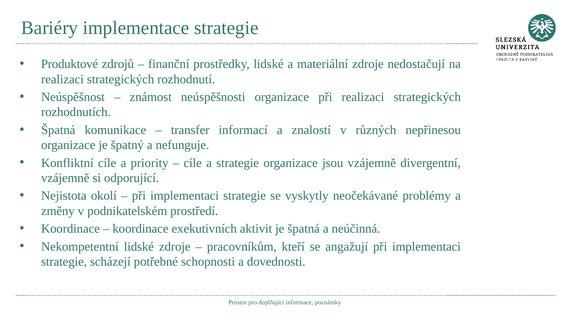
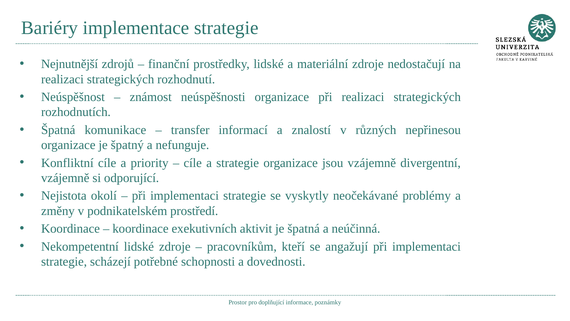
Produktové: Produktové -> Nejnutnější
